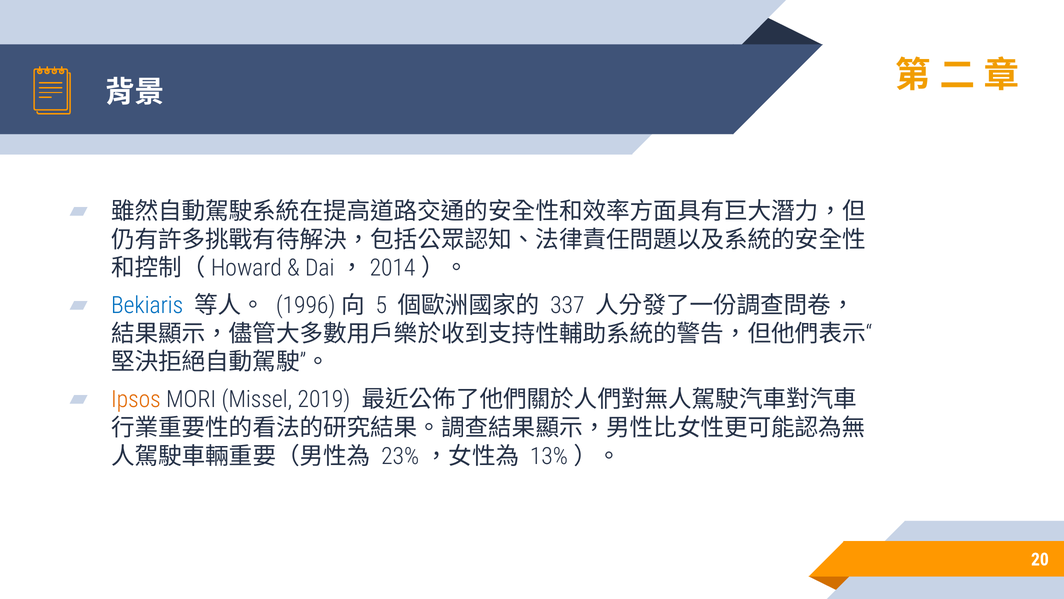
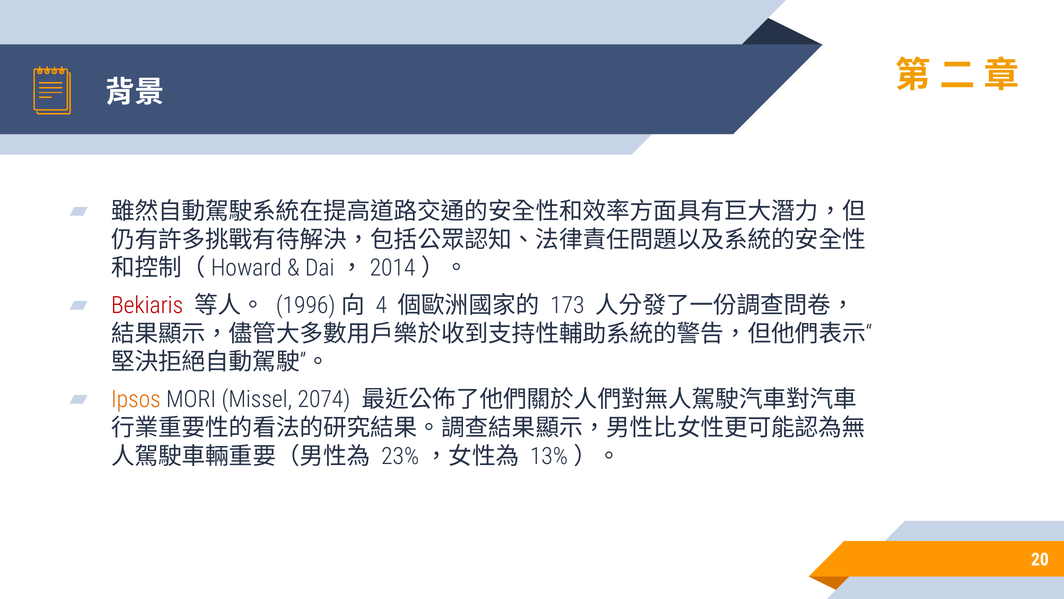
Bekiaris colour: blue -> red
5: 5 -> 4
337: 337 -> 173
2019: 2019 -> 2074
